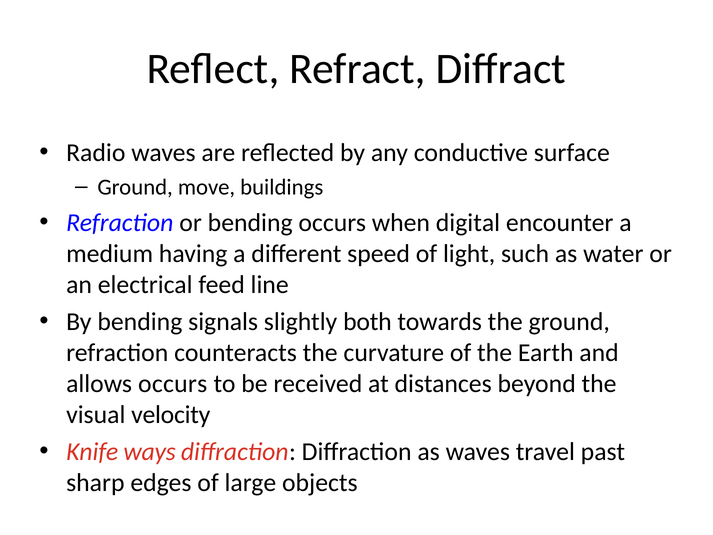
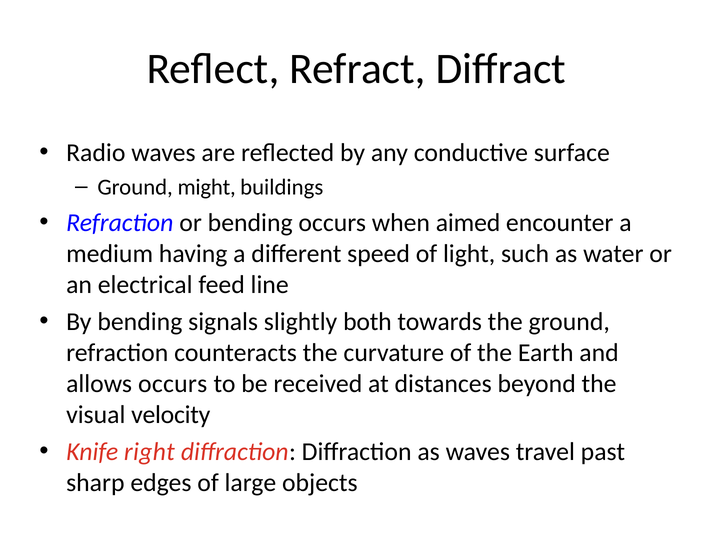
move: move -> might
digital: digital -> aimed
ways: ways -> right
